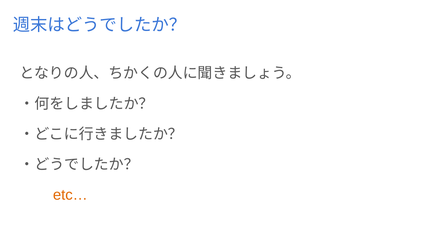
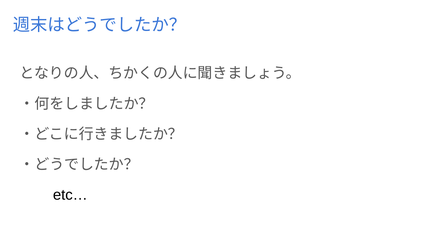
etc… colour: orange -> black
